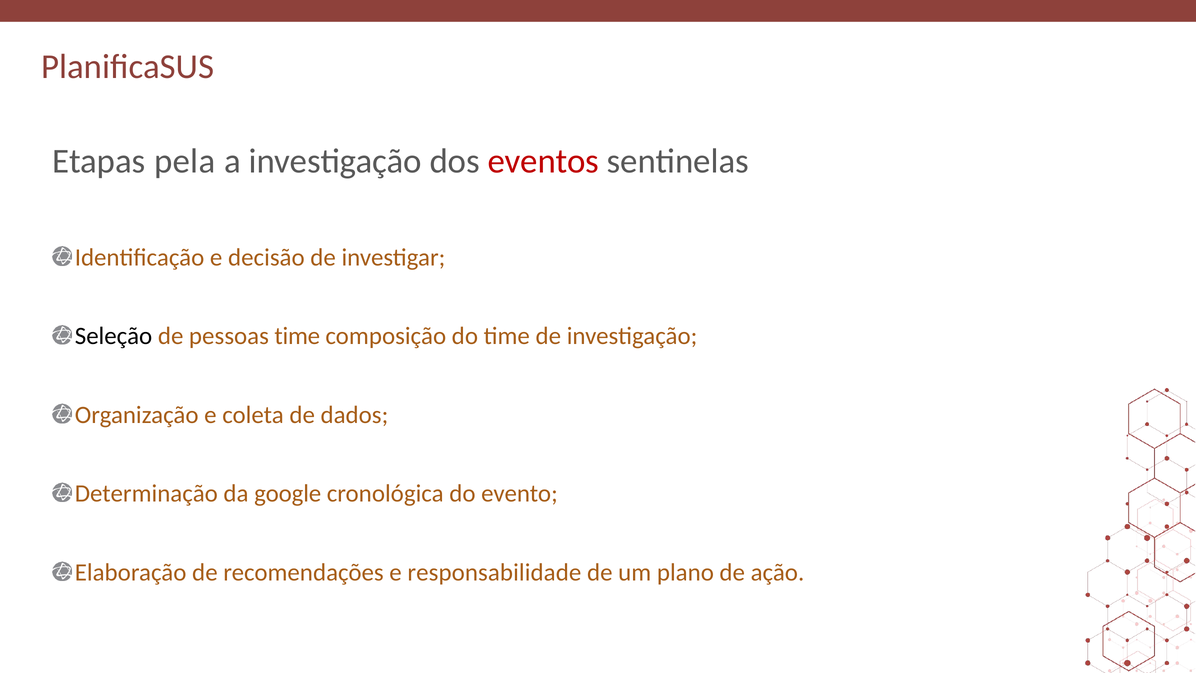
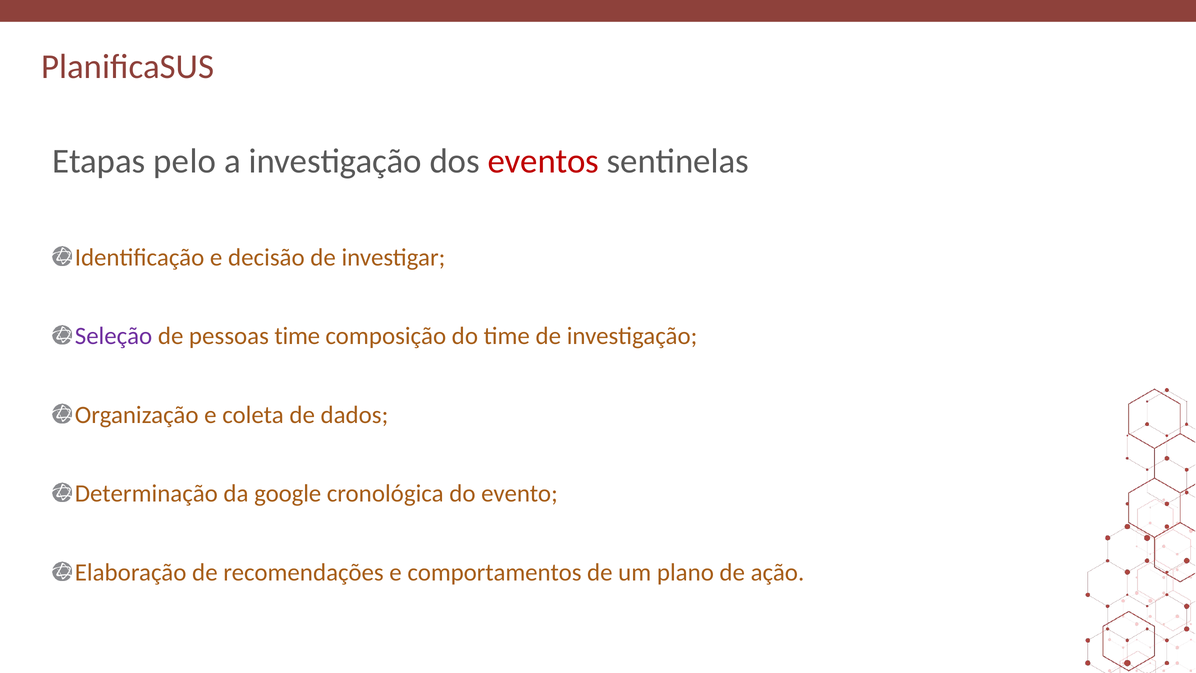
pela: pela -> pelo
Seleção colour: black -> purple
responsabilidade: responsabilidade -> comportamentos
